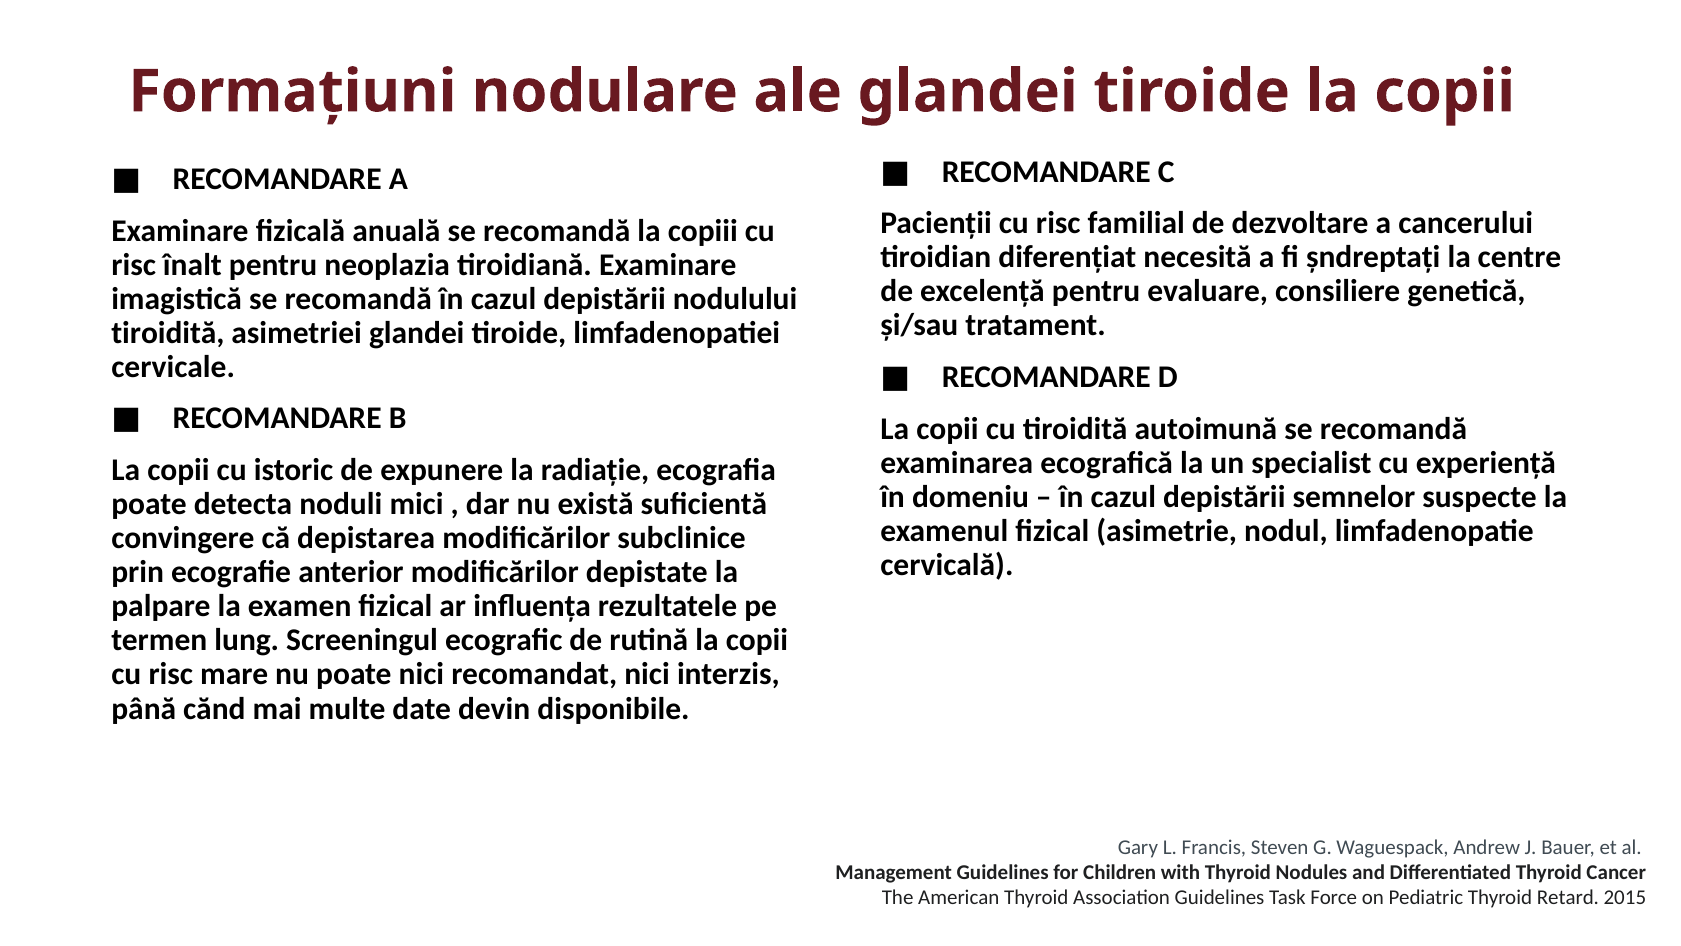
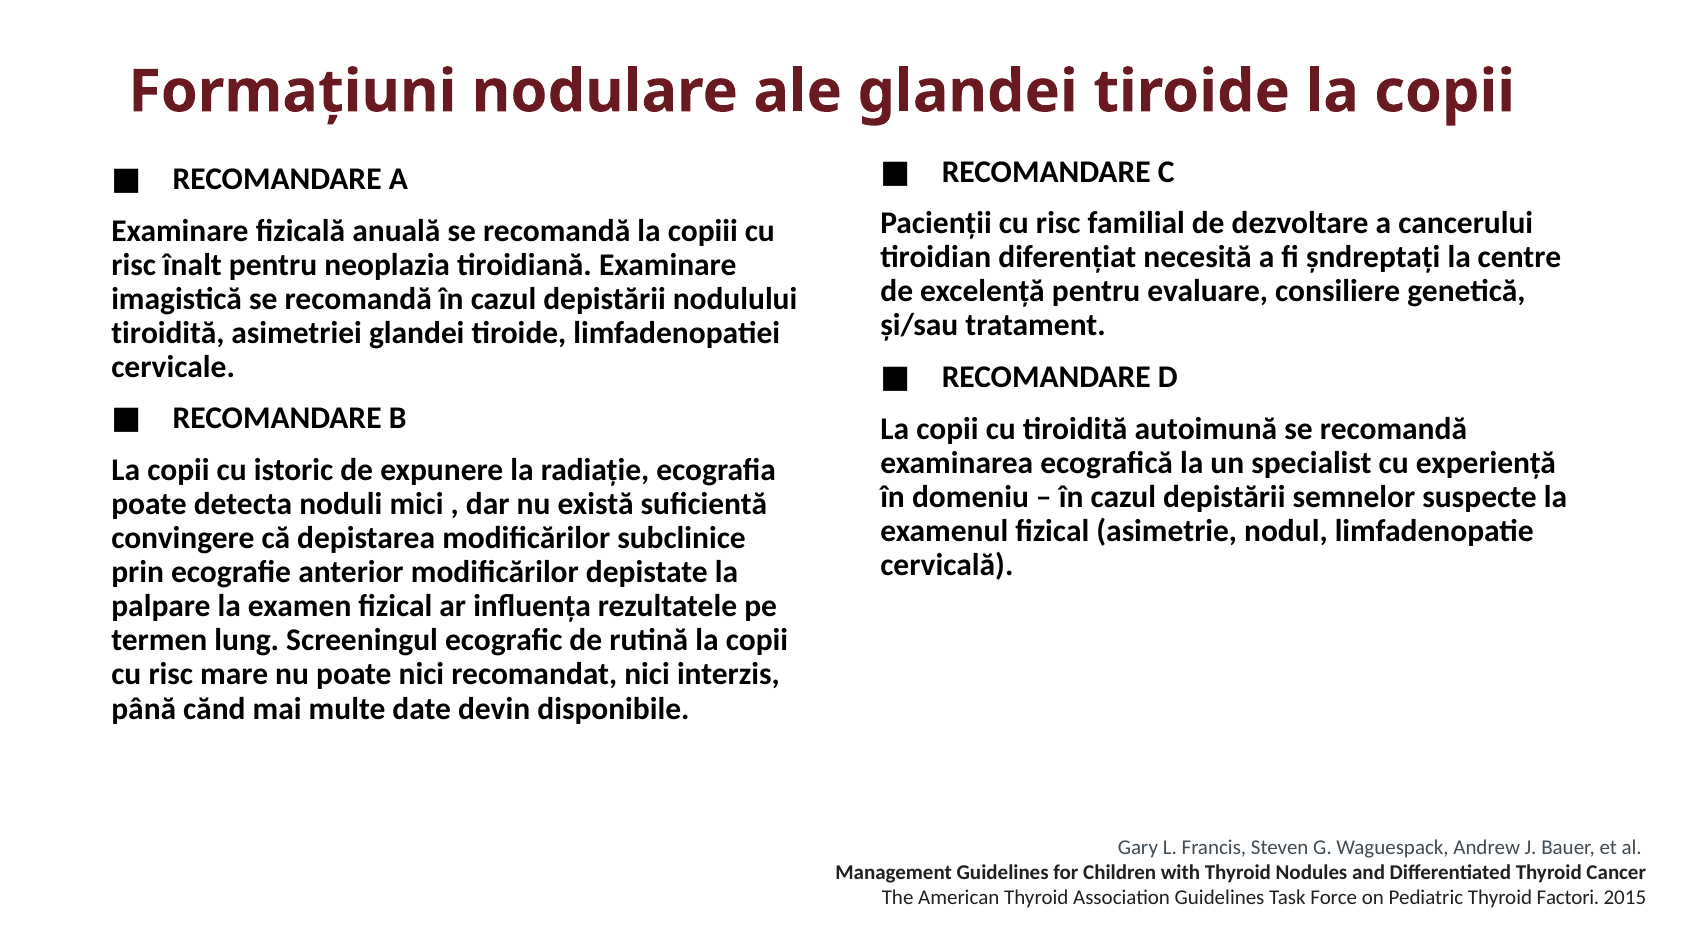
Retard: Retard -> Factori
